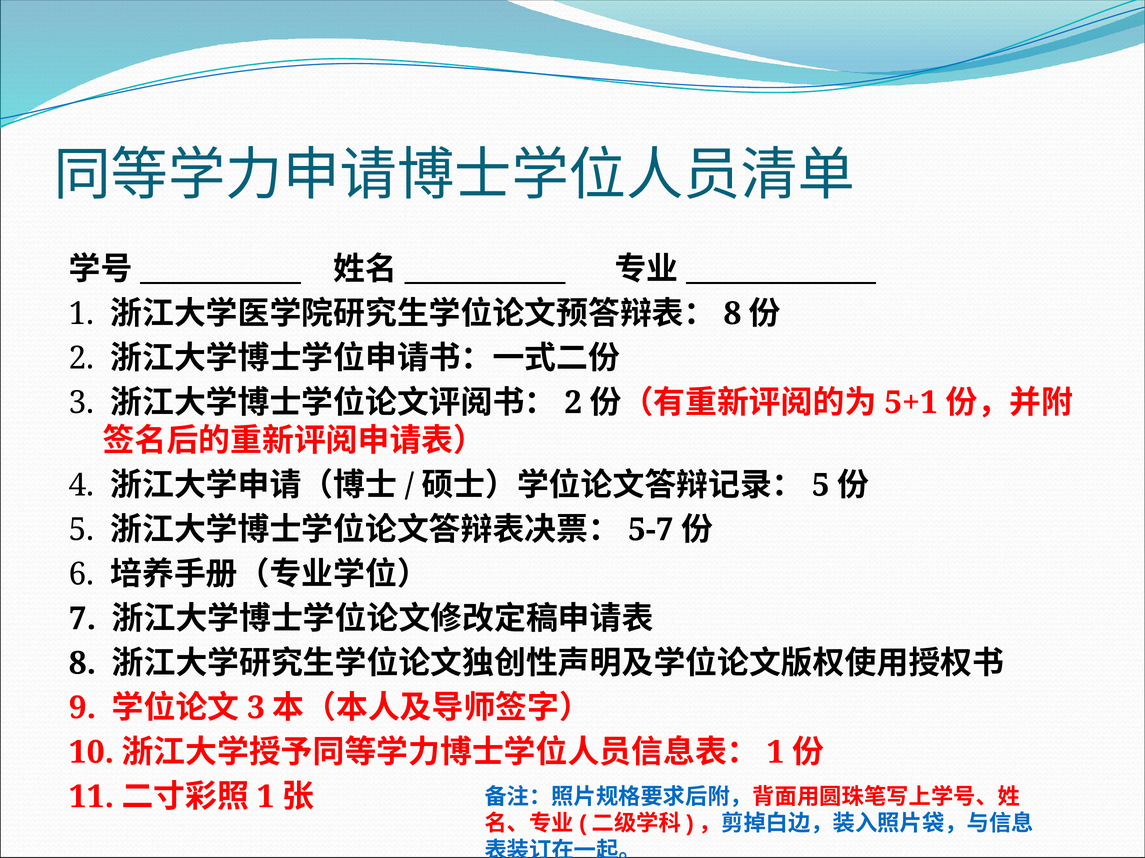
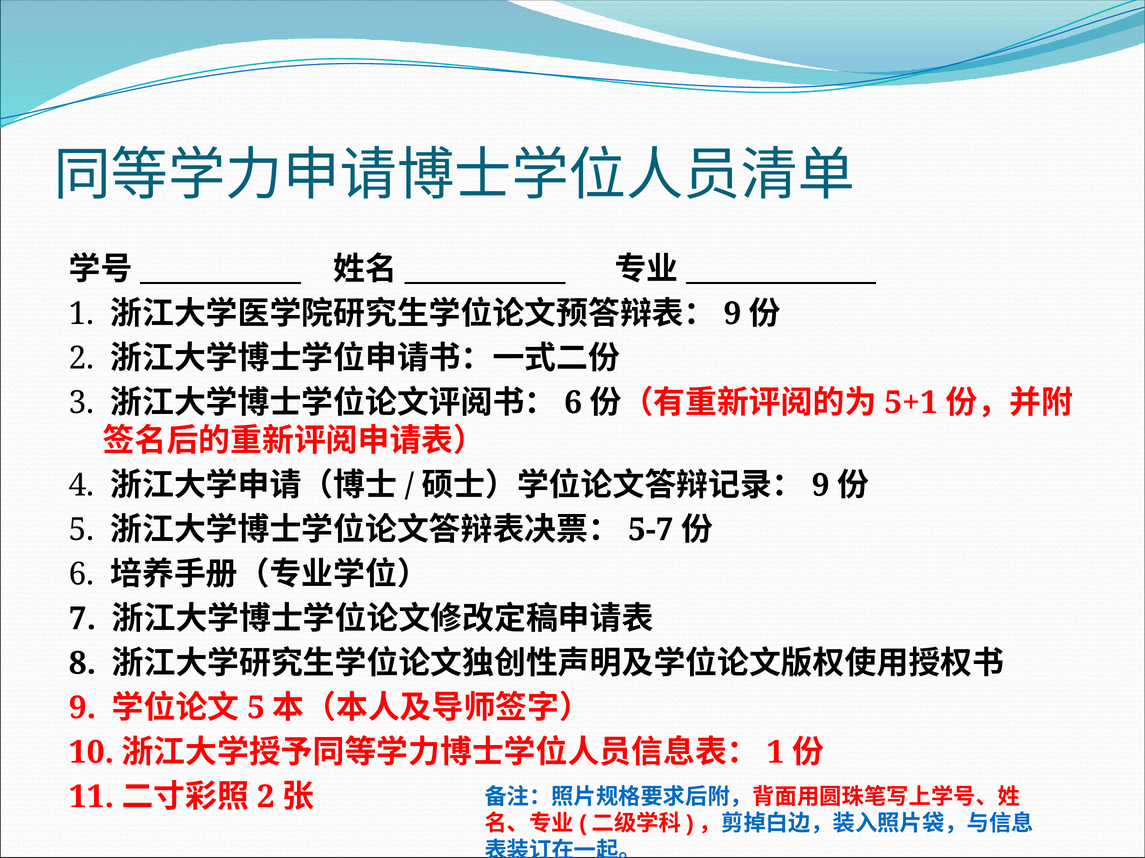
8 at (732, 314): 8 -> 9
2 at (573, 403): 2 -> 6
5 at (821, 486): 5 -> 9
3 at (256, 708): 3 -> 5
1 at (266, 797): 1 -> 2
